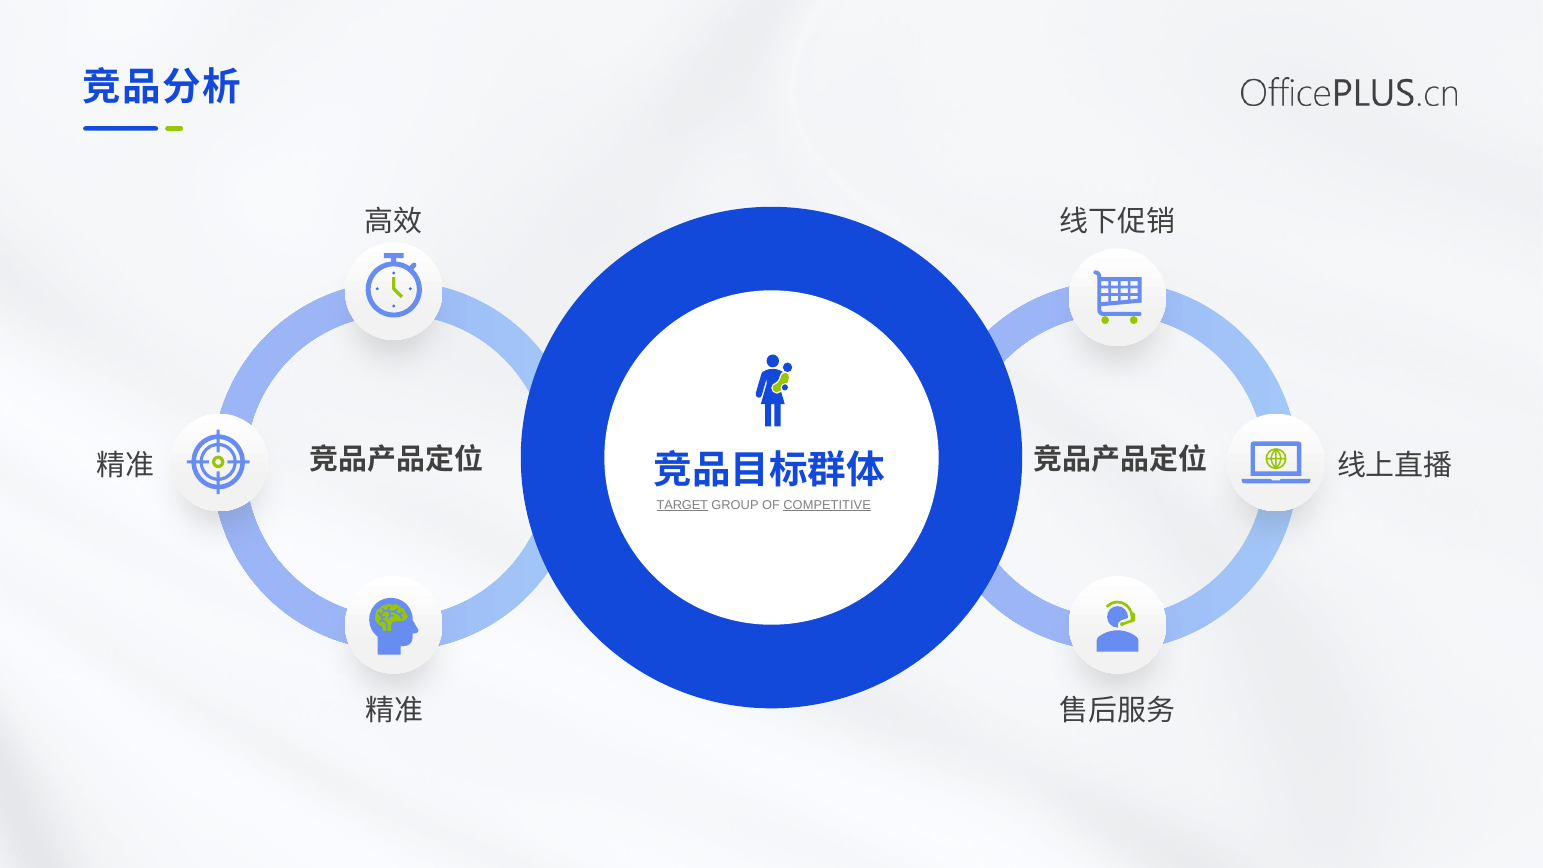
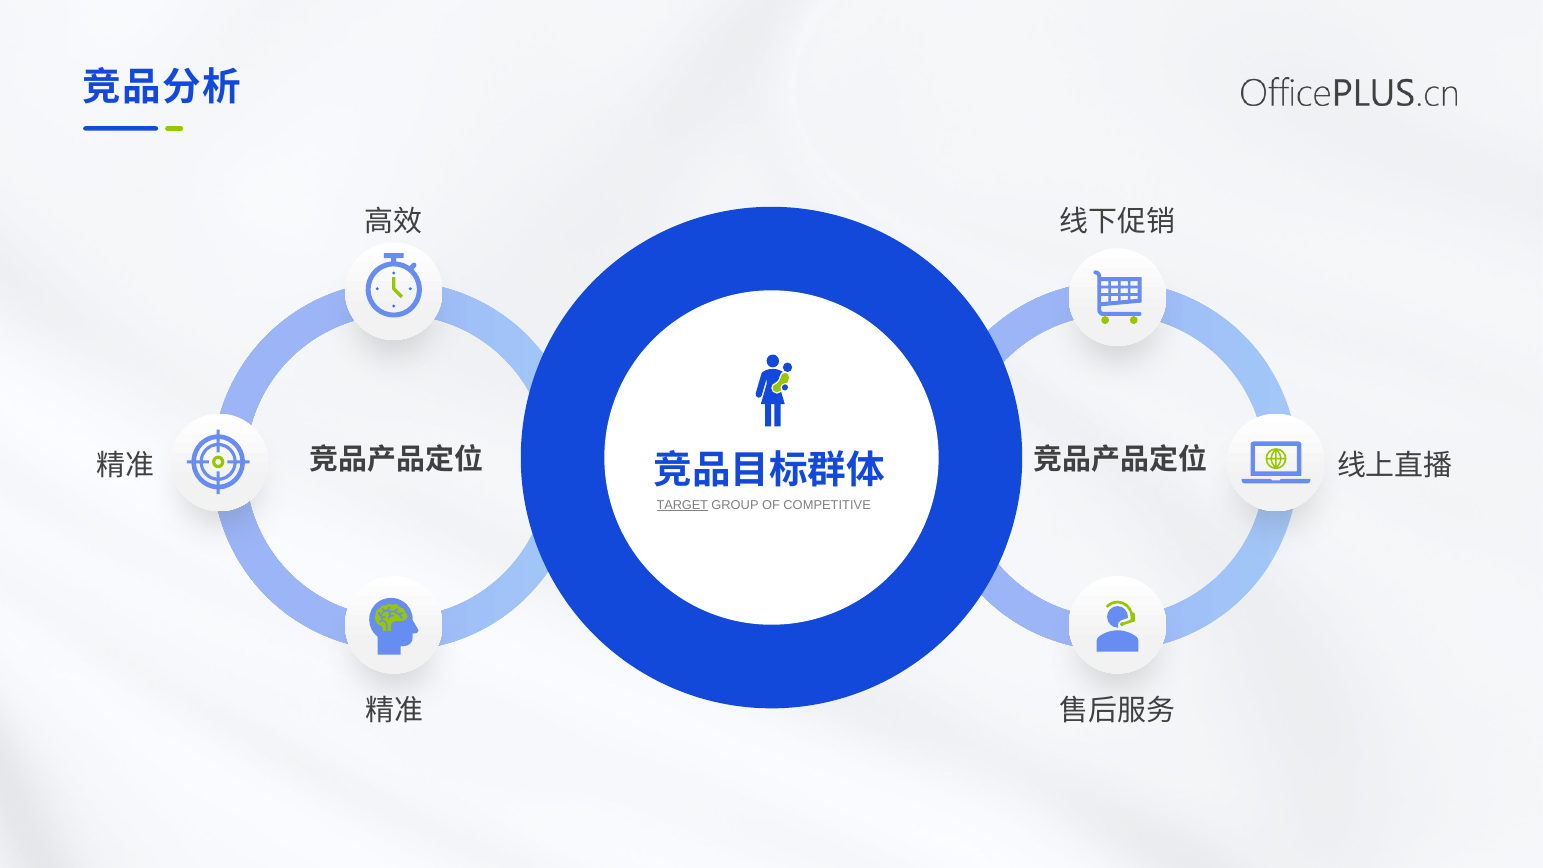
COMPETITIVE underline: present -> none
